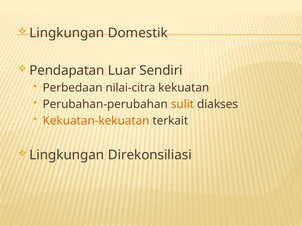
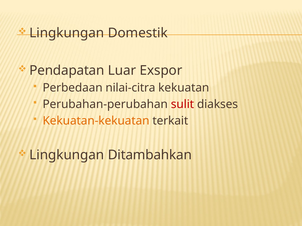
Sendiri: Sendiri -> Exspor
sulit colour: orange -> red
Direkonsiliasi: Direkonsiliasi -> Ditambahkan
